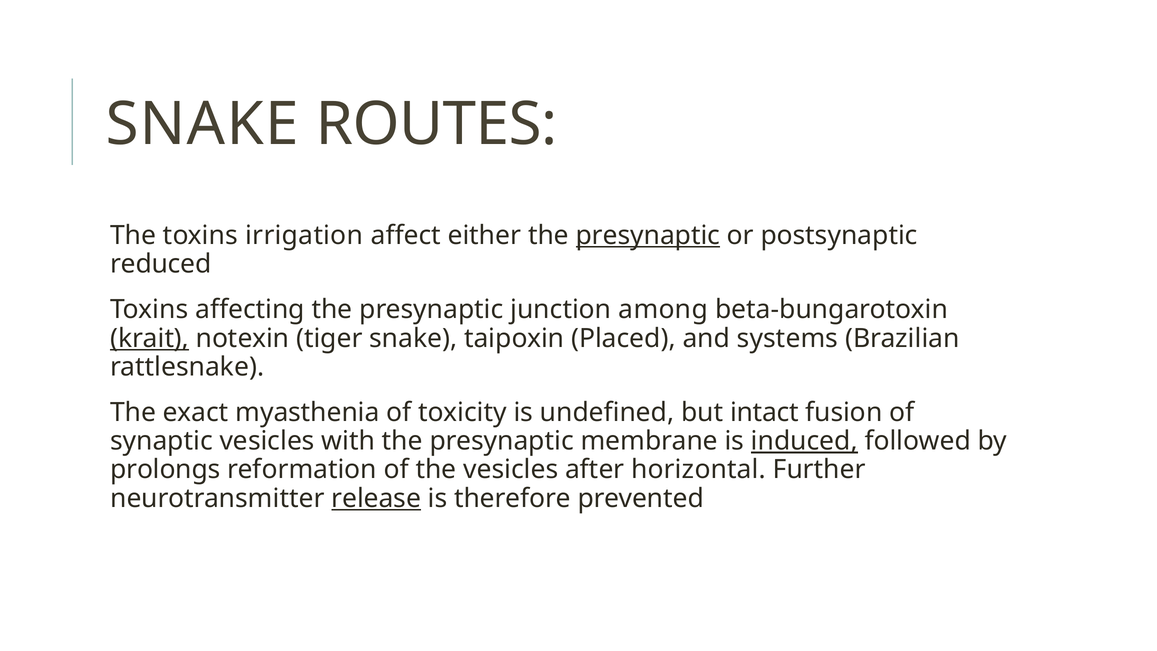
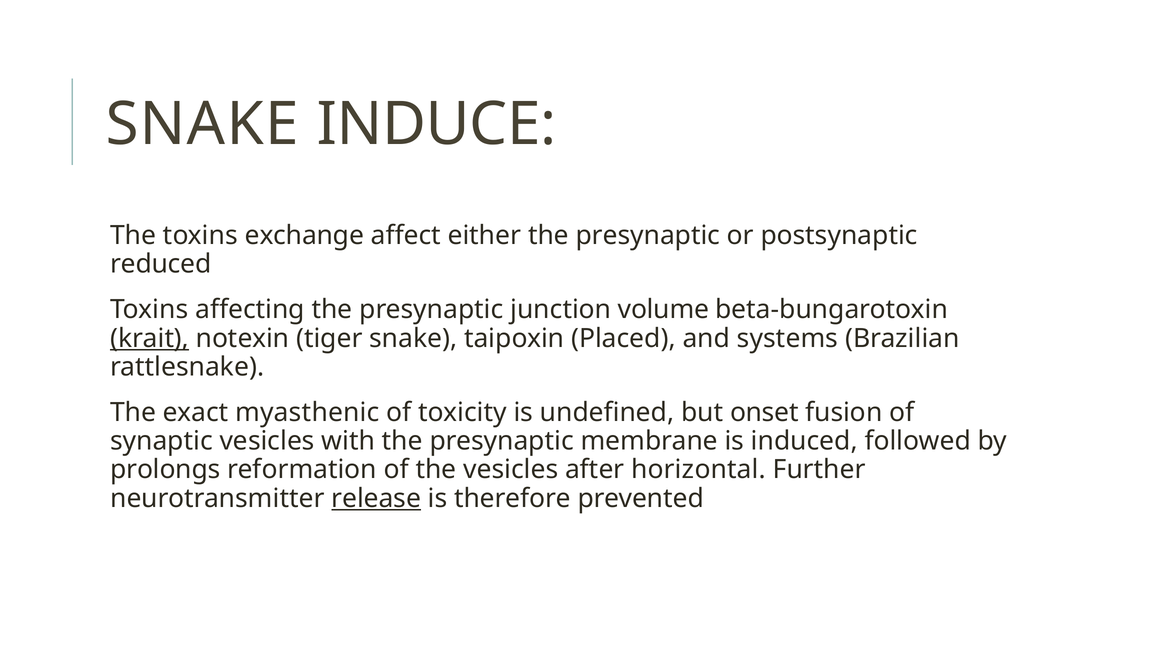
ROUTES: ROUTES -> INDUCE
irrigation: irrigation -> exchange
presynaptic at (648, 235) underline: present -> none
among: among -> volume
myasthenia: myasthenia -> myasthenic
intact: intact -> onset
induced underline: present -> none
